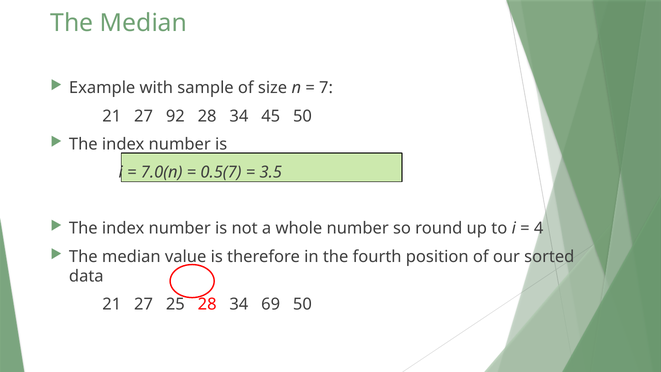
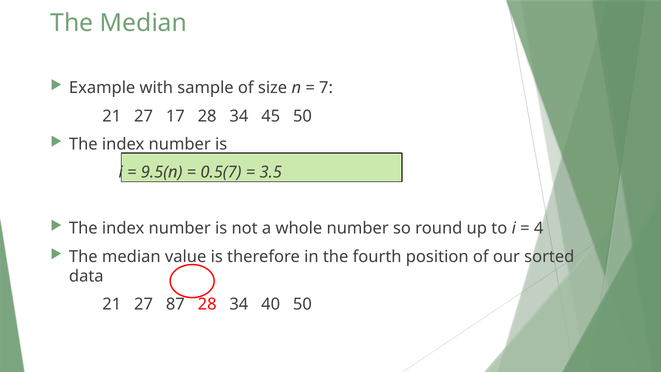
92: 92 -> 17
7.0(n: 7.0(n -> 9.5(n
25: 25 -> 87
69: 69 -> 40
